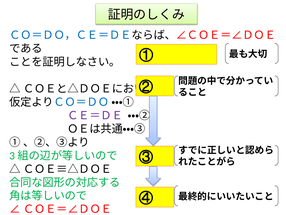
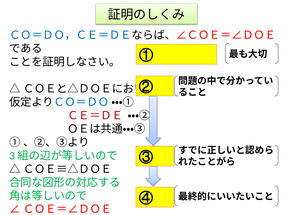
ＣＥ＝ＤＥ colour: purple -> red
